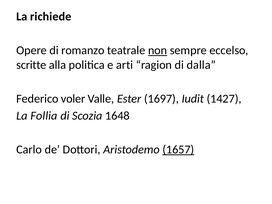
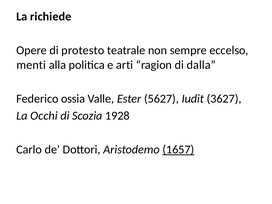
romanzo: romanzo -> protesto
non underline: present -> none
scritte: scritte -> menti
voler: voler -> ossia
1697: 1697 -> 5627
1427: 1427 -> 3627
Follia: Follia -> Occhi
1648: 1648 -> 1928
